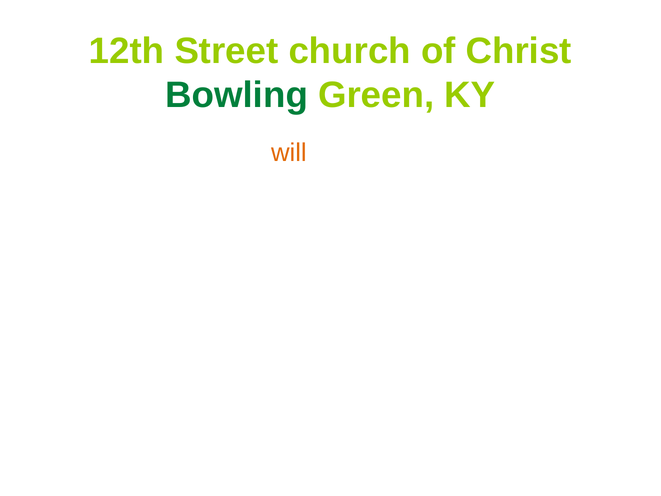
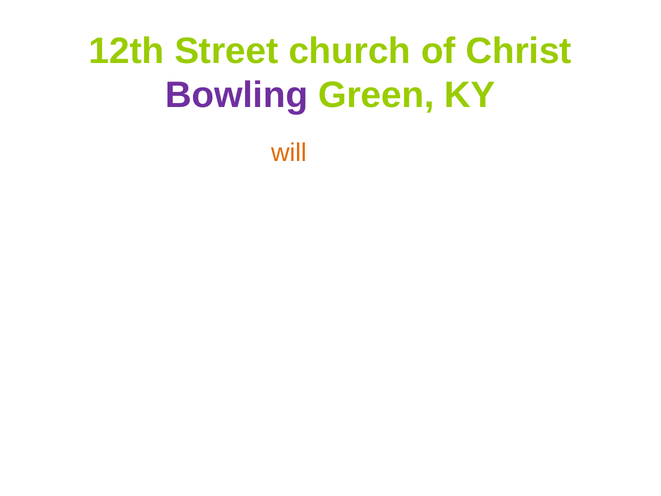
Bowling colour: green -> purple
